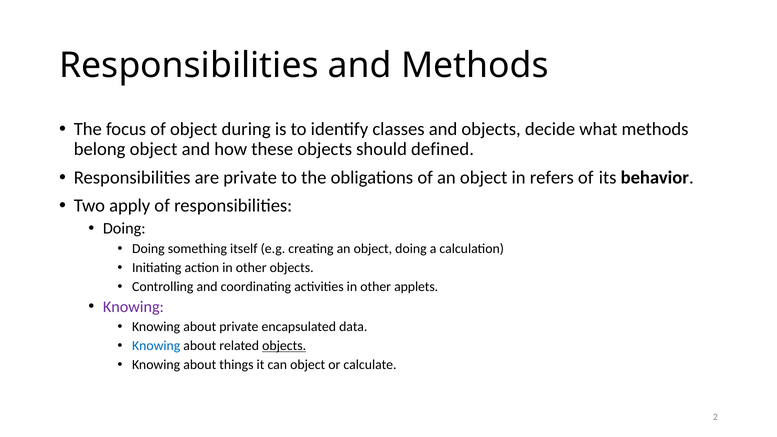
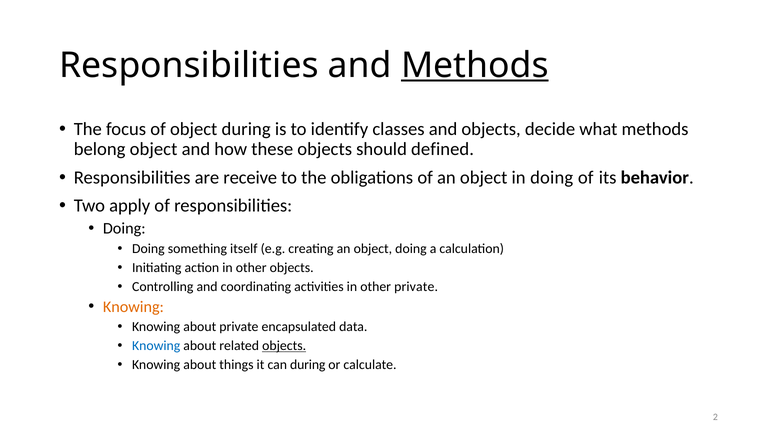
Methods at (475, 65) underline: none -> present
are private: private -> receive
in refers: refers -> doing
other applets: applets -> private
Knowing at (133, 307) colour: purple -> orange
can object: object -> during
